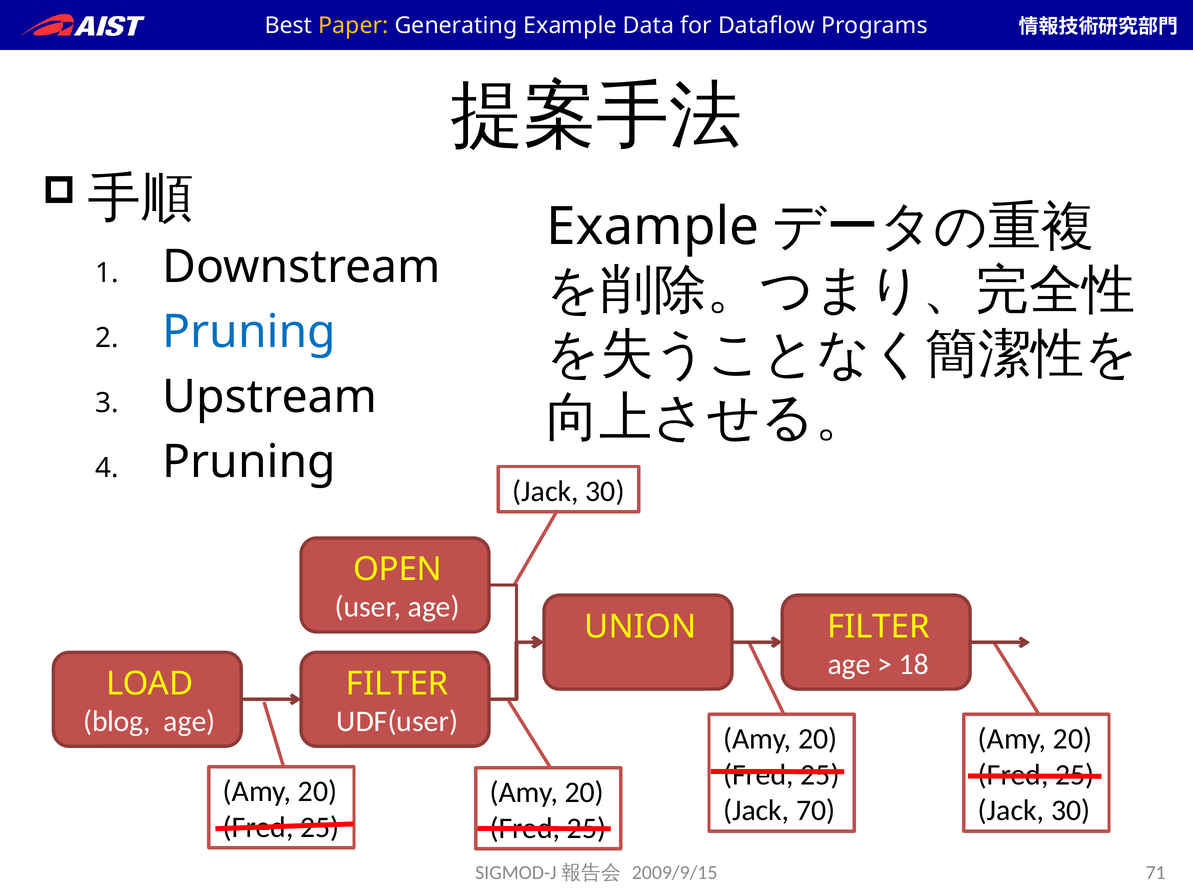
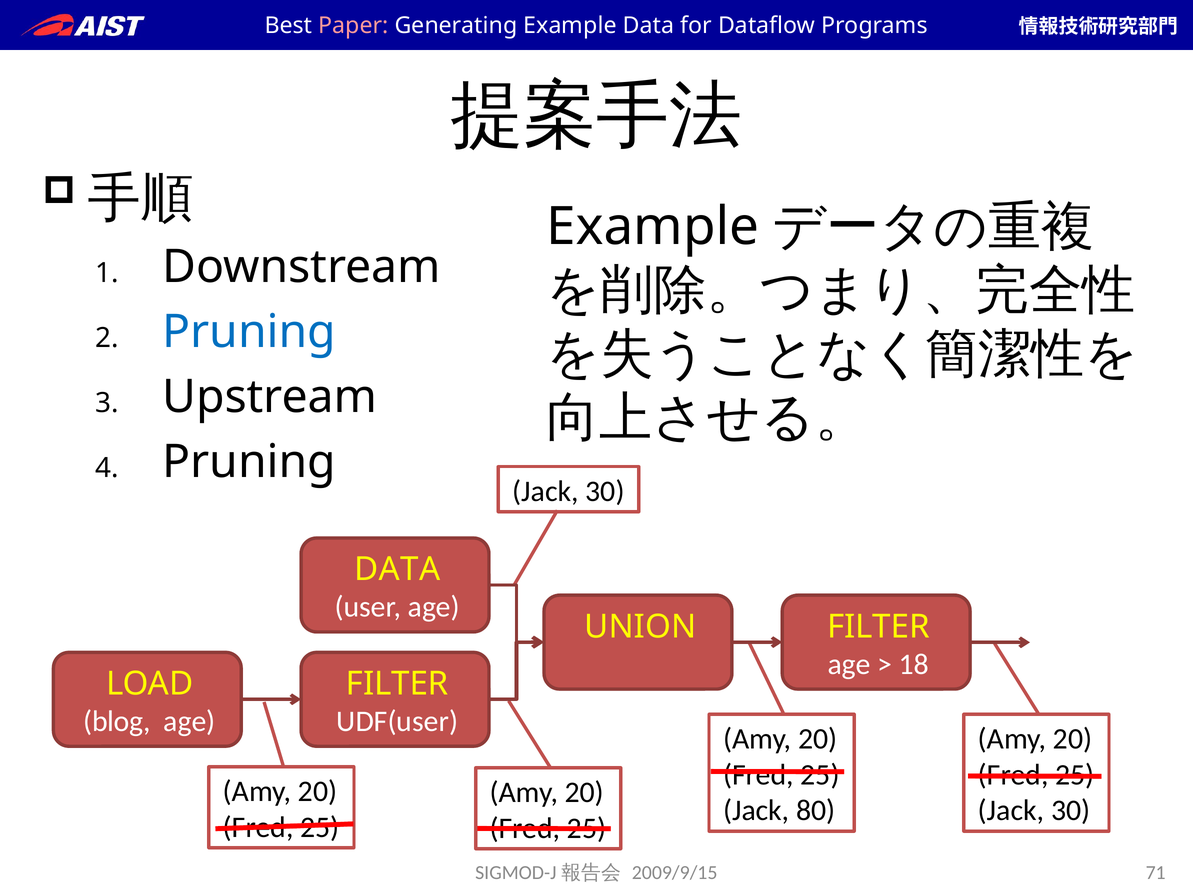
Paper colour: yellow -> pink
OPEN at (398, 569): OPEN -> DATA
70: 70 -> 80
